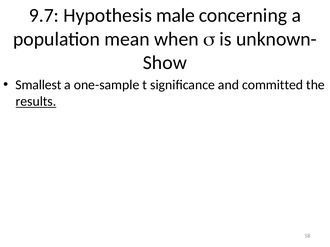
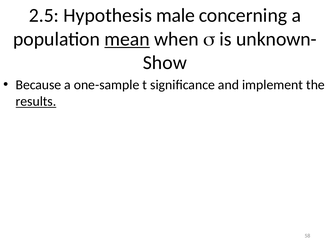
9.7: 9.7 -> 2.5
mean underline: none -> present
Smallest: Smallest -> Because
committed: committed -> implement
